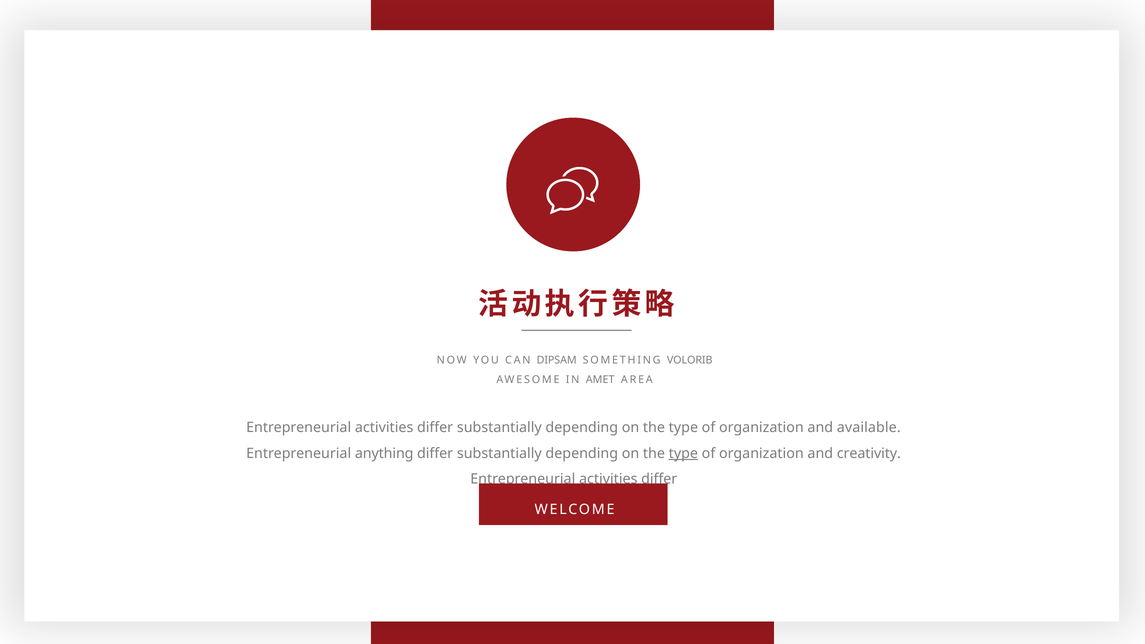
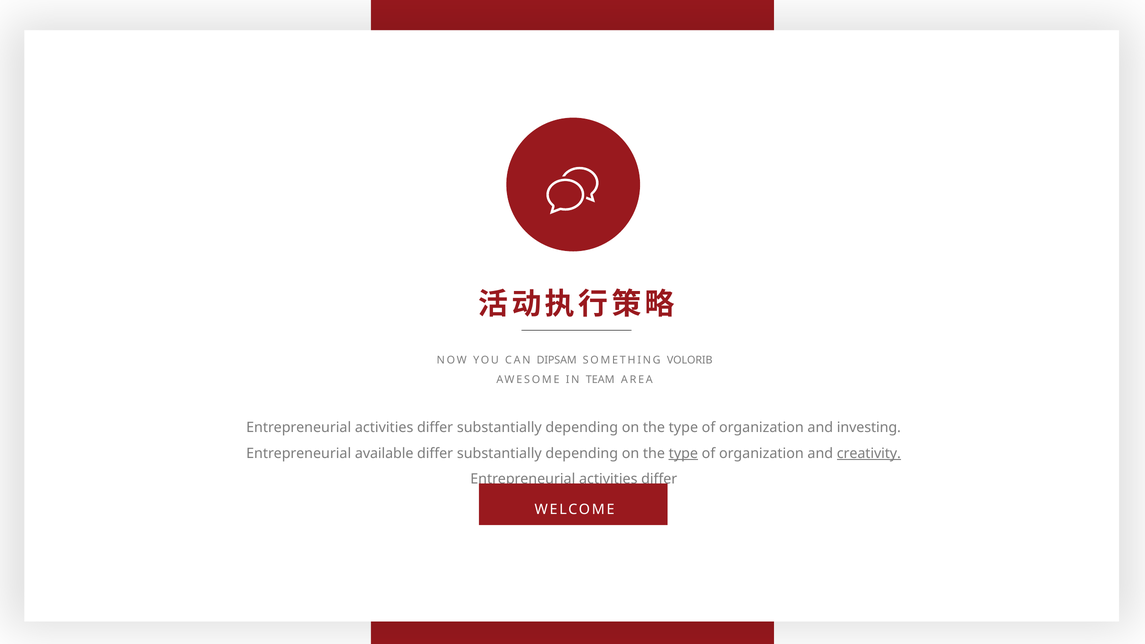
AMET: AMET -> TEAM
available: available -> investing
anything: anything -> available
creativity underline: none -> present
